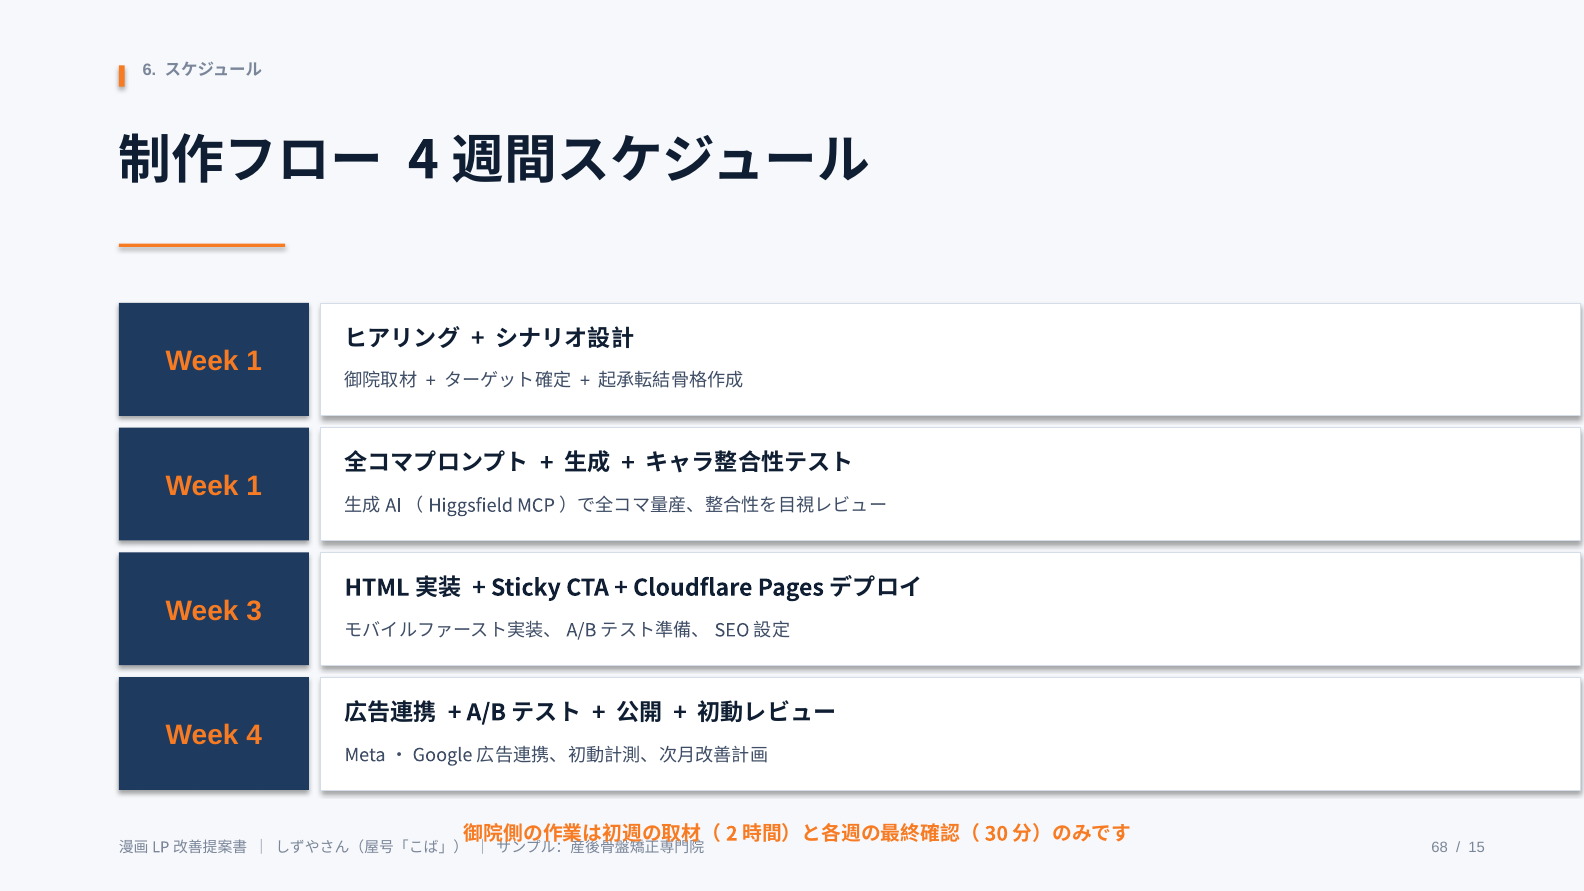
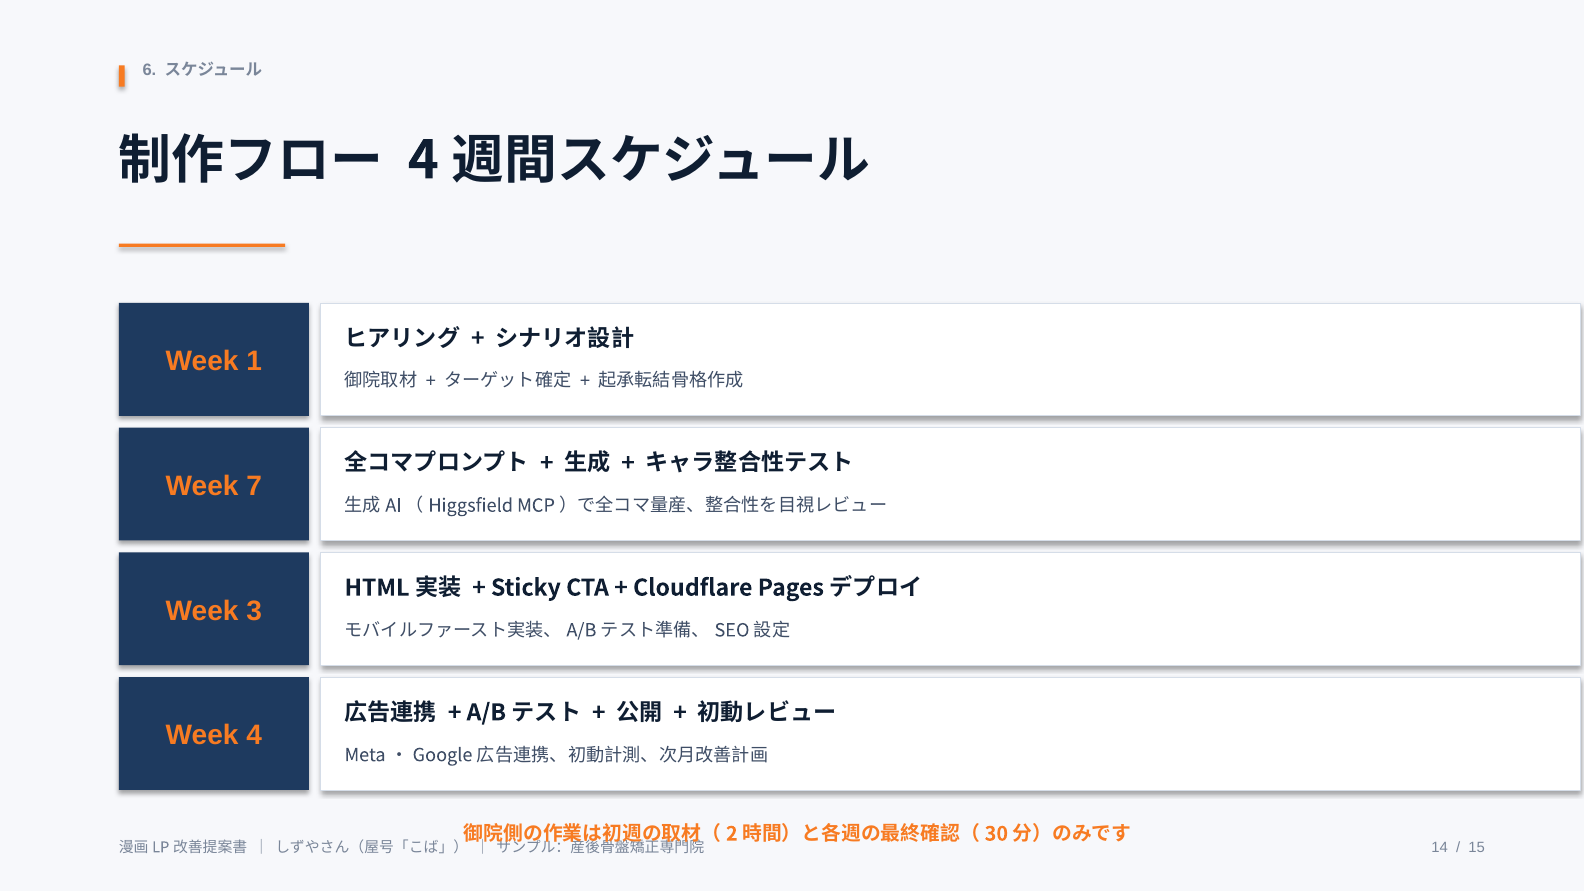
1 at (254, 486): 1 -> 7
68: 68 -> 14
